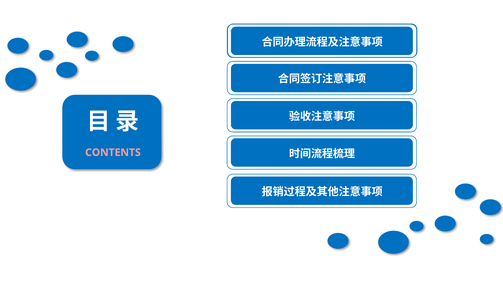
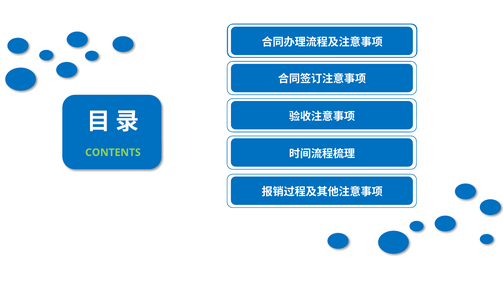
CONTENTS colour: pink -> light green
